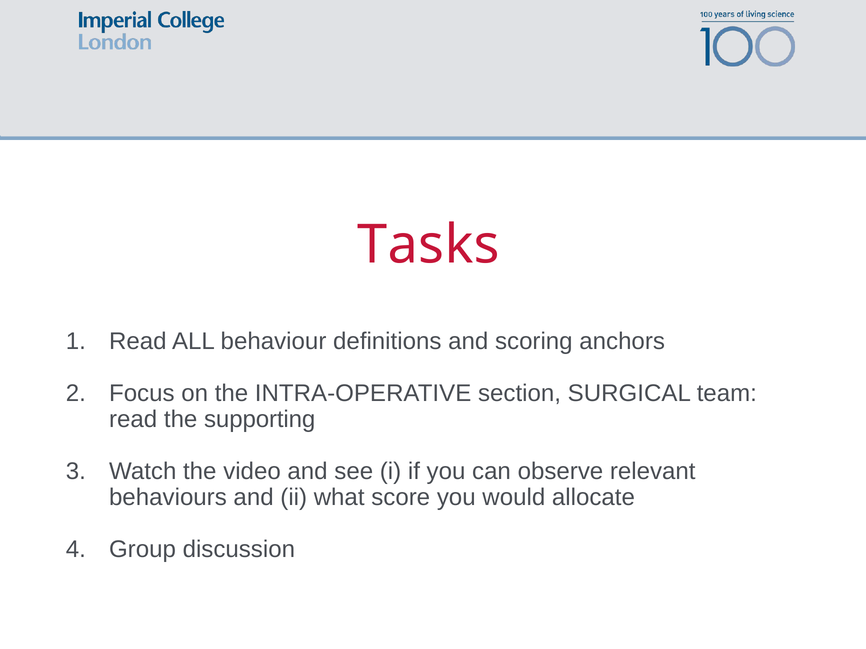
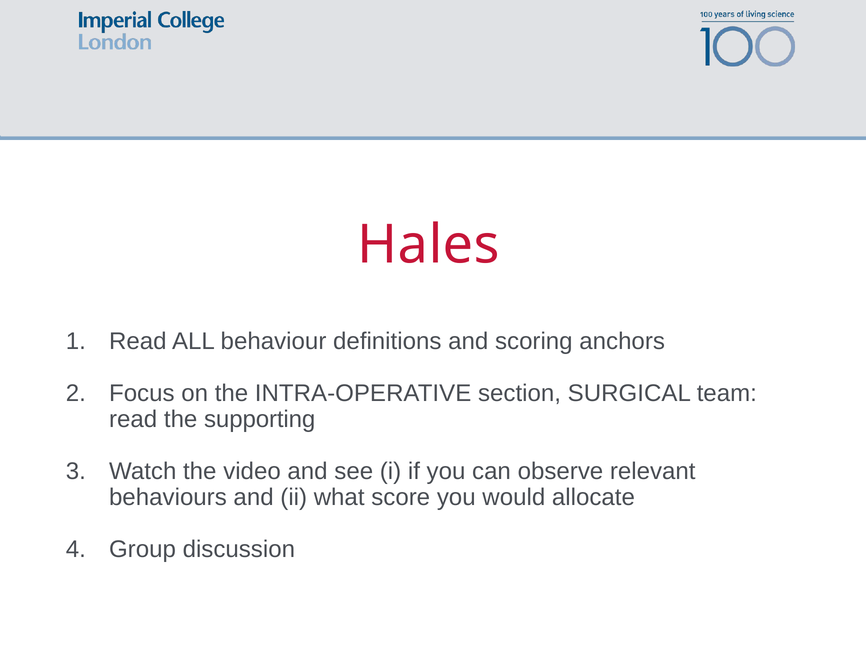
Tasks: Tasks -> Hales
